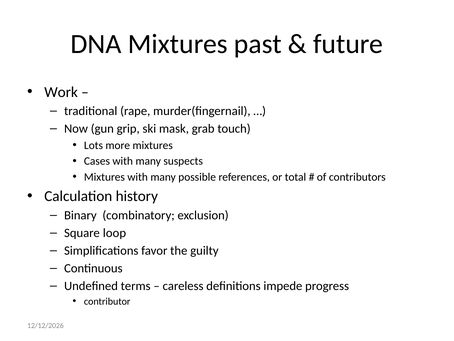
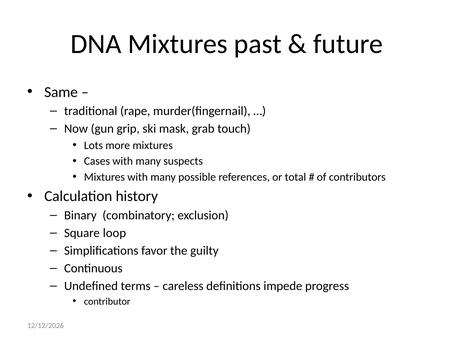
Work: Work -> Same
